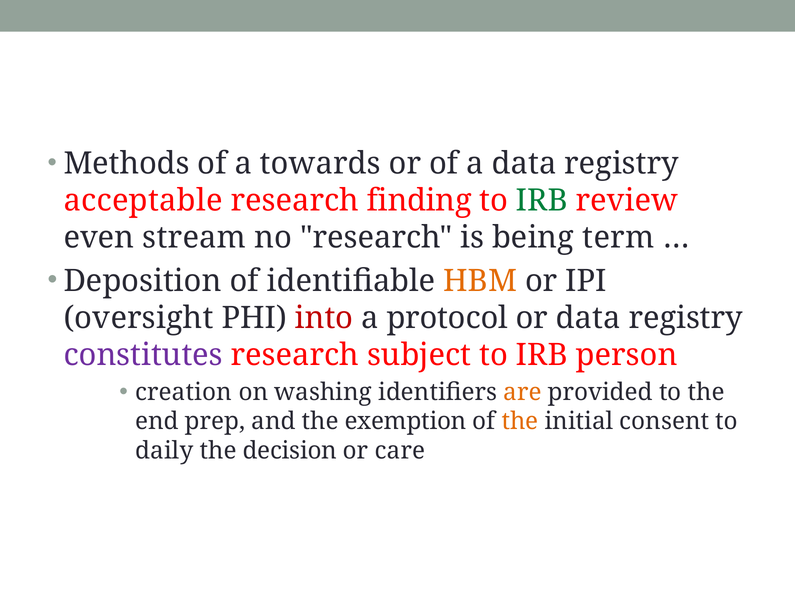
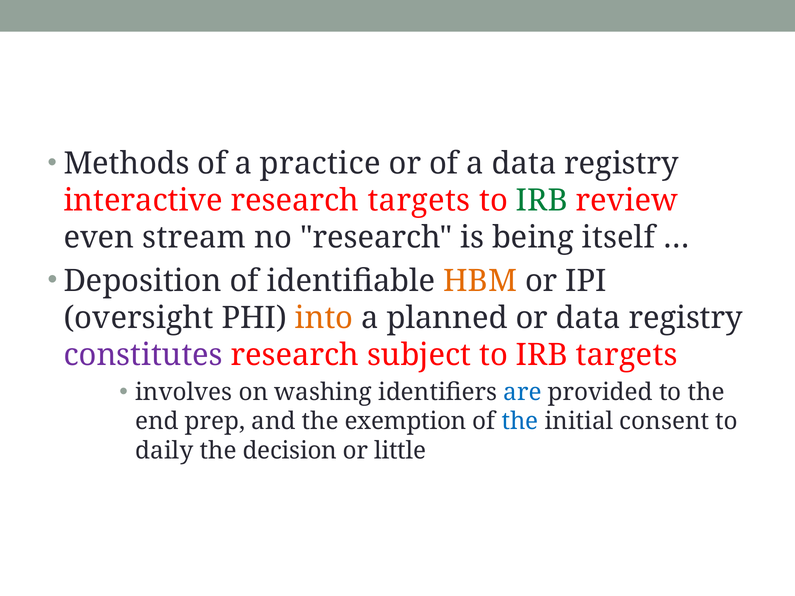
towards: towards -> practice
acceptable: acceptable -> interactive
research finding: finding -> targets
term: term -> itself
into colour: red -> orange
protocol: protocol -> planned
IRB person: person -> targets
creation: creation -> involves
are colour: orange -> blue
the at (520, 422) colour: orange -> blue
care: care -> little
